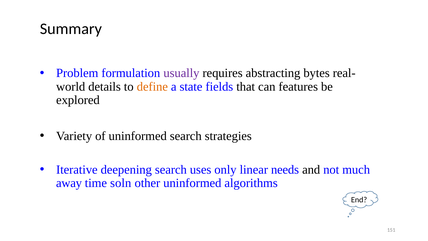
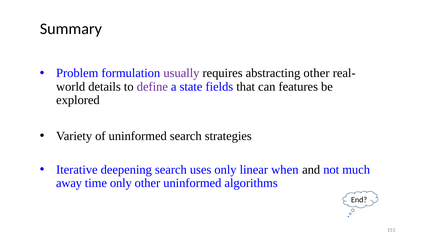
abstracting bytes: bytes -> other
define colour: orange -> purple
needs: needs -> when
time soln: soln -> only
